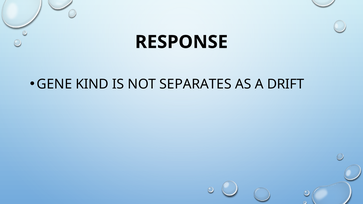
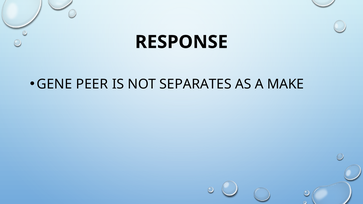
KIND: KIND -> PEER
DRIFT: DRIFT -> MAKE
